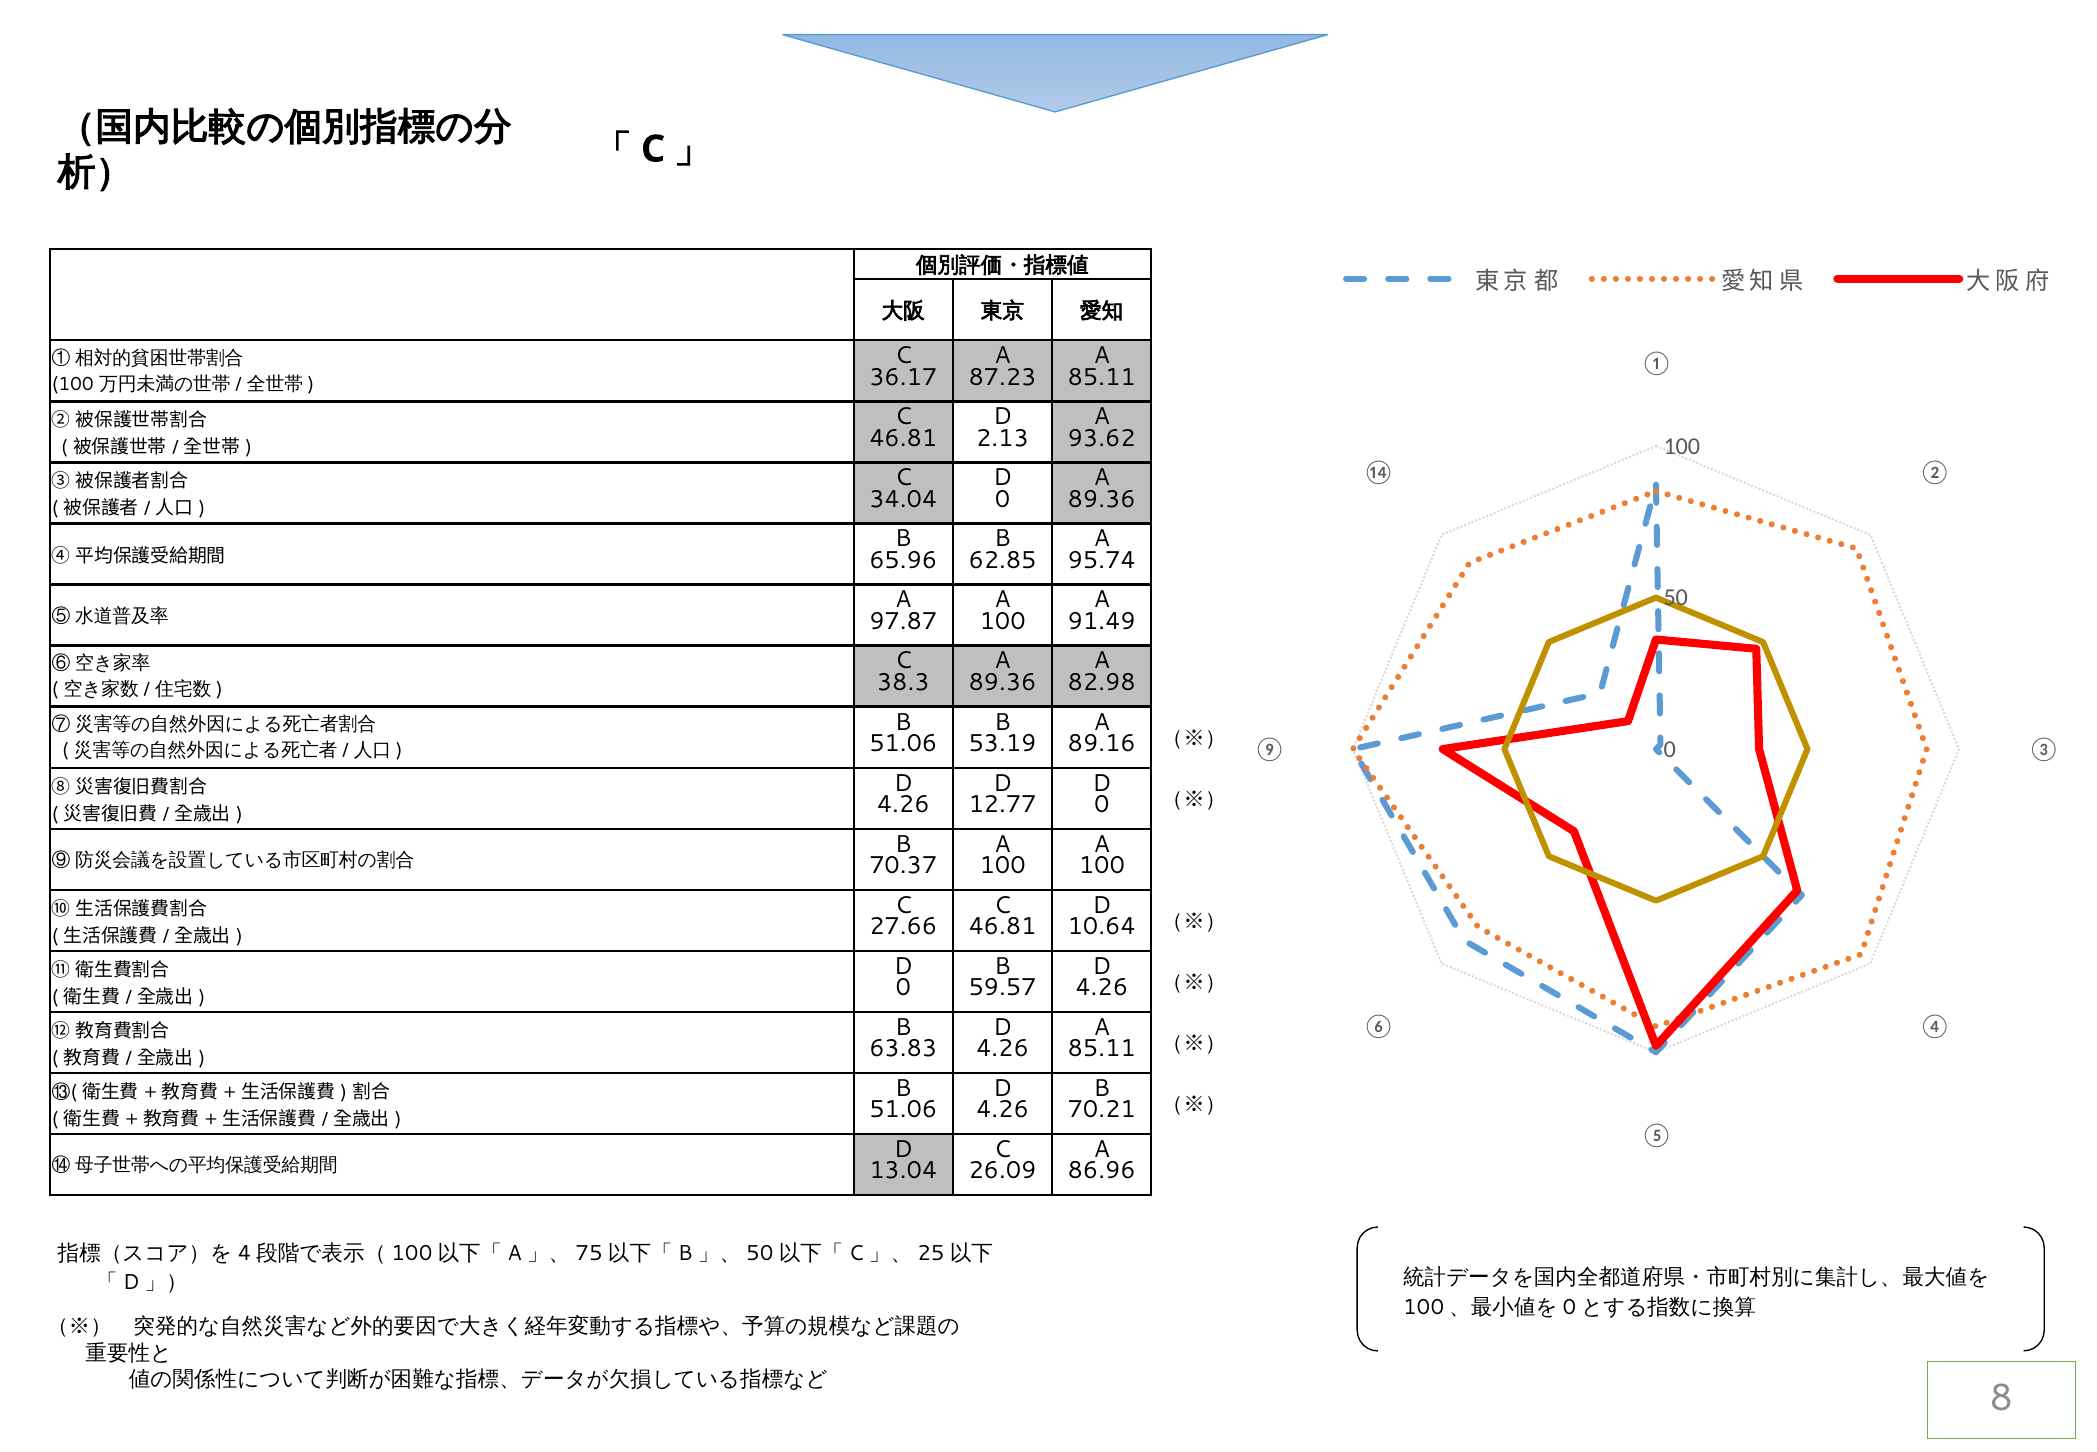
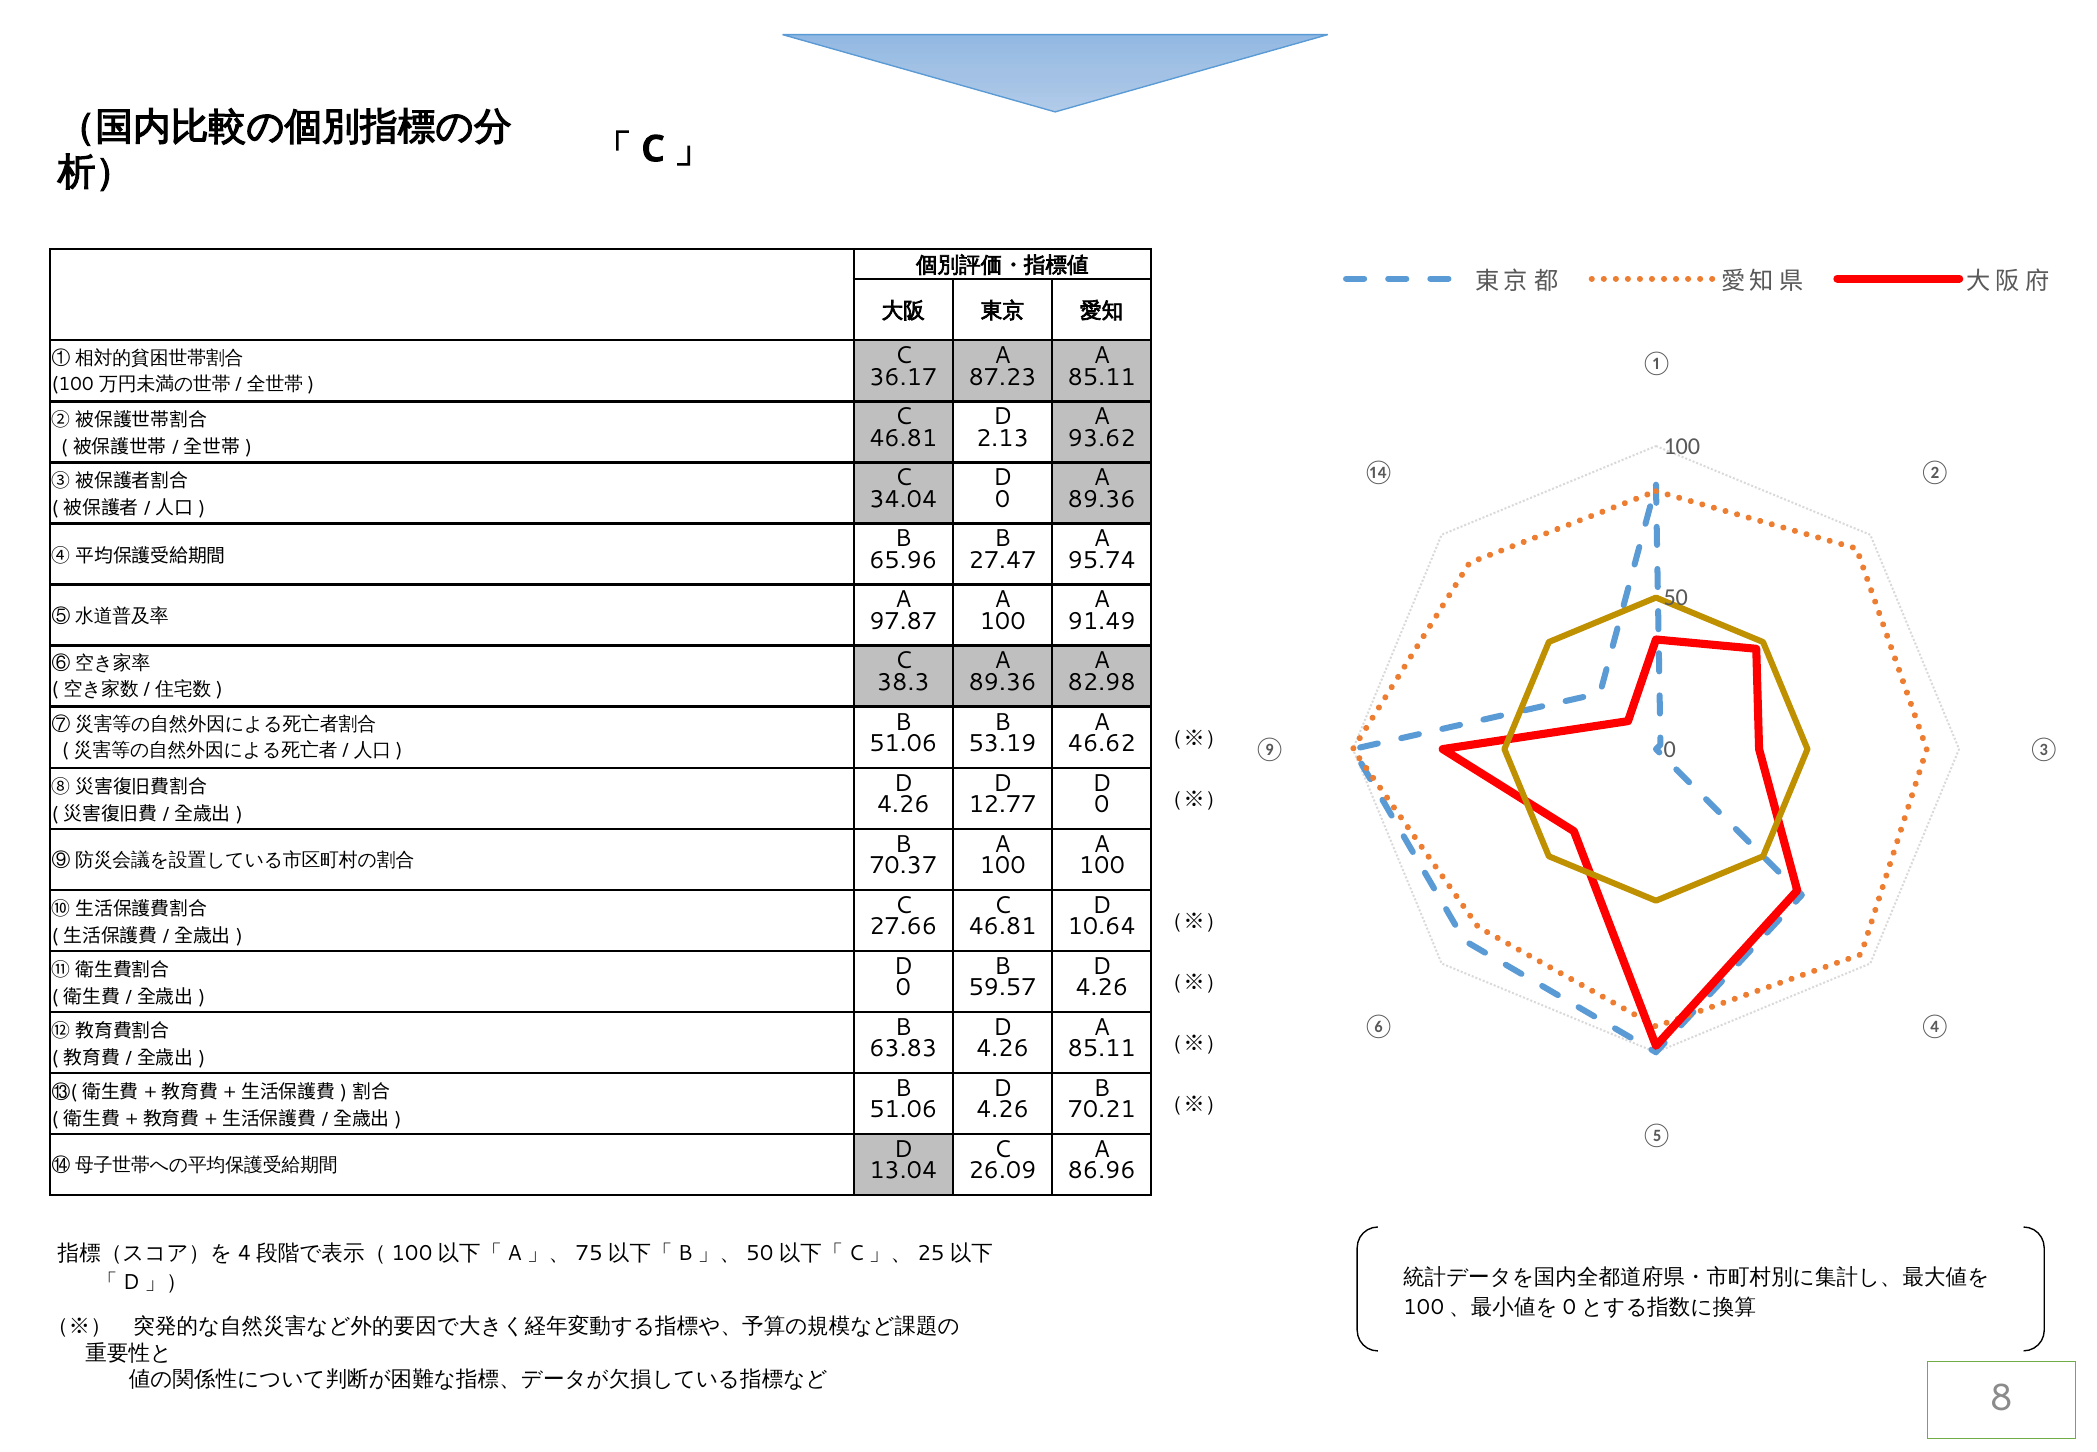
62.85: 62.85 -> 27.47
89.16: 89.16 -> 46.62
